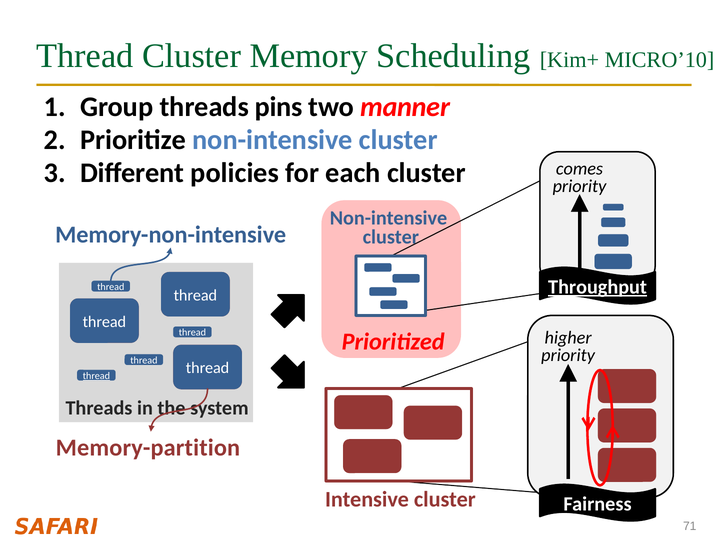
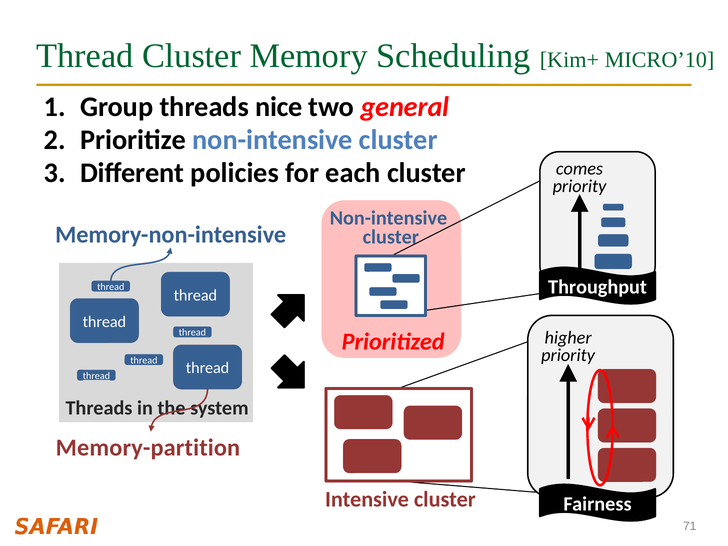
pins: pins -> nice
manner: manner -> general
Throughput underline: present -> none
